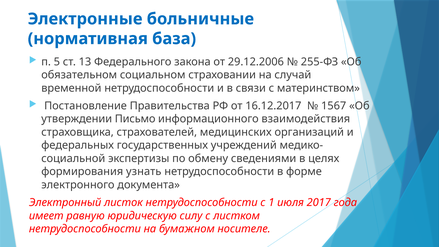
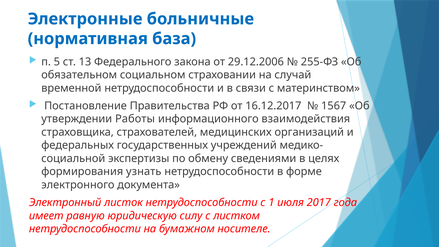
Письмо: Письмо -> Работы
